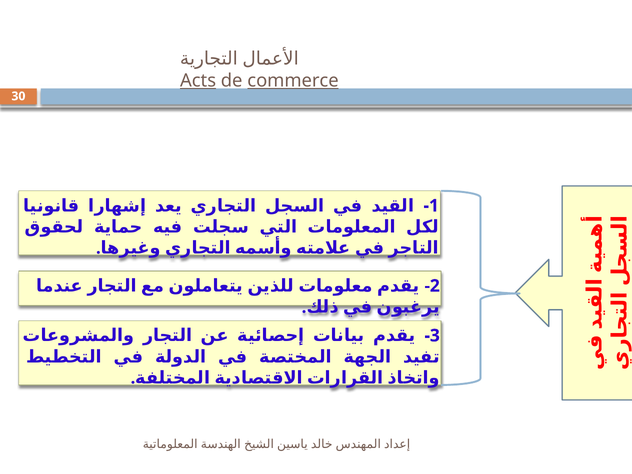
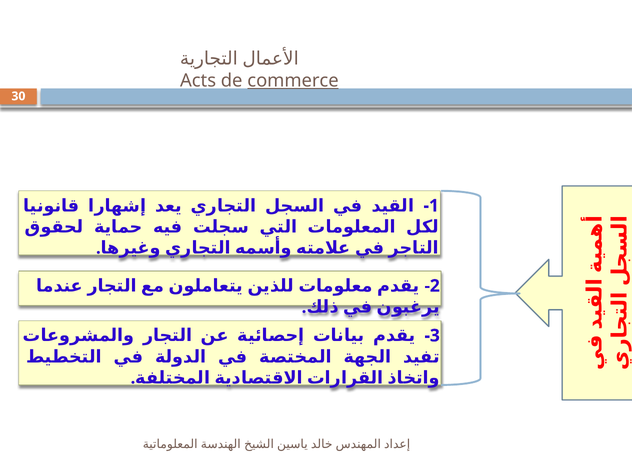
Acts underline: present -> none
